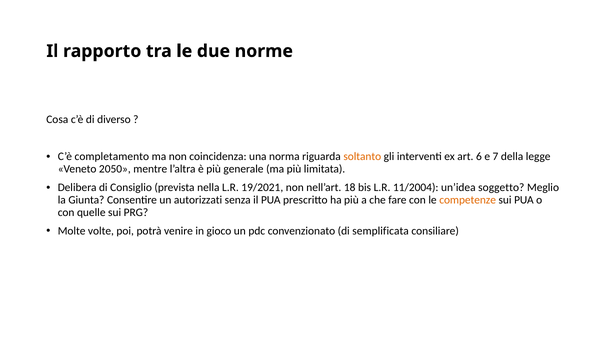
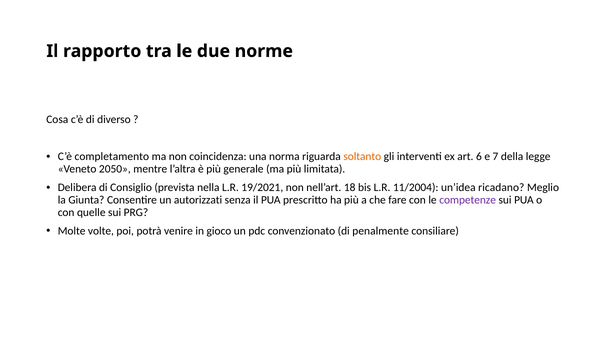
soggetto: soggetto -> ricadano
competenze colour: orange -> purple
semplificata: semplificata -> penalmente
